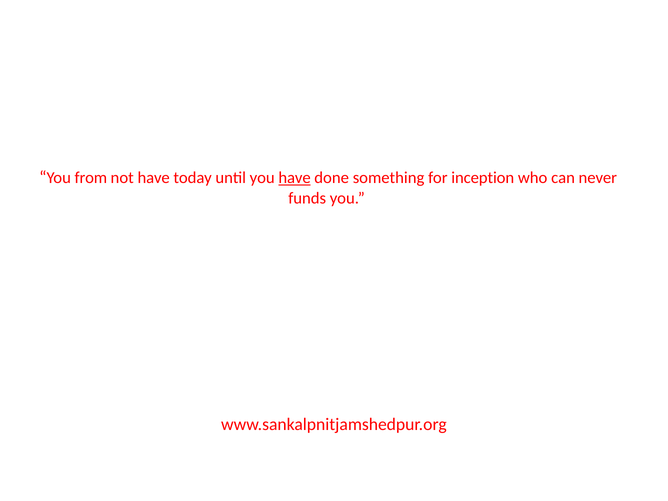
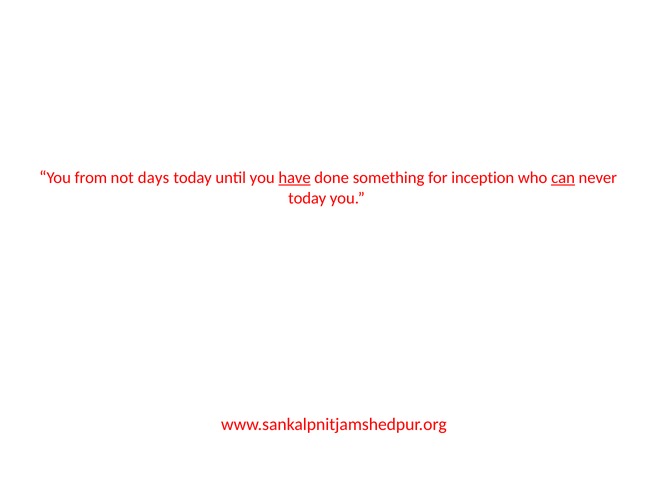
not have: have -> days
can underline: none -> present
funds at (307, 198): funds -> today
